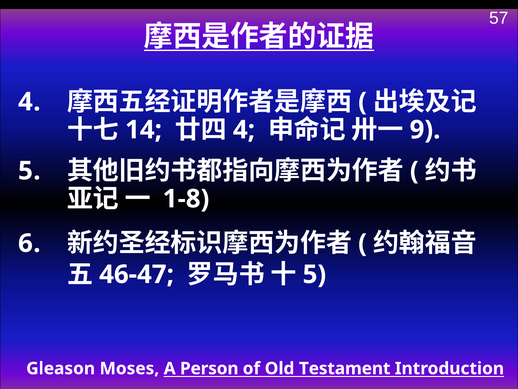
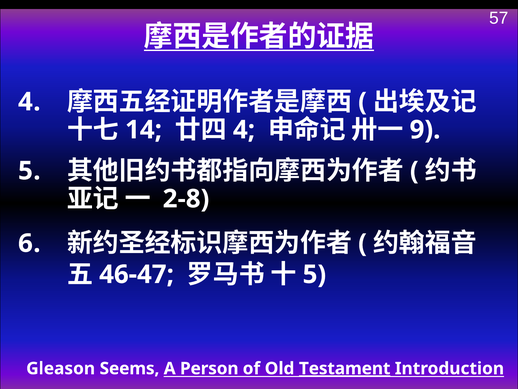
1-8: 1-8 -> 2-8
Moses: Moses -> Seems
Testament underline: none -> present
